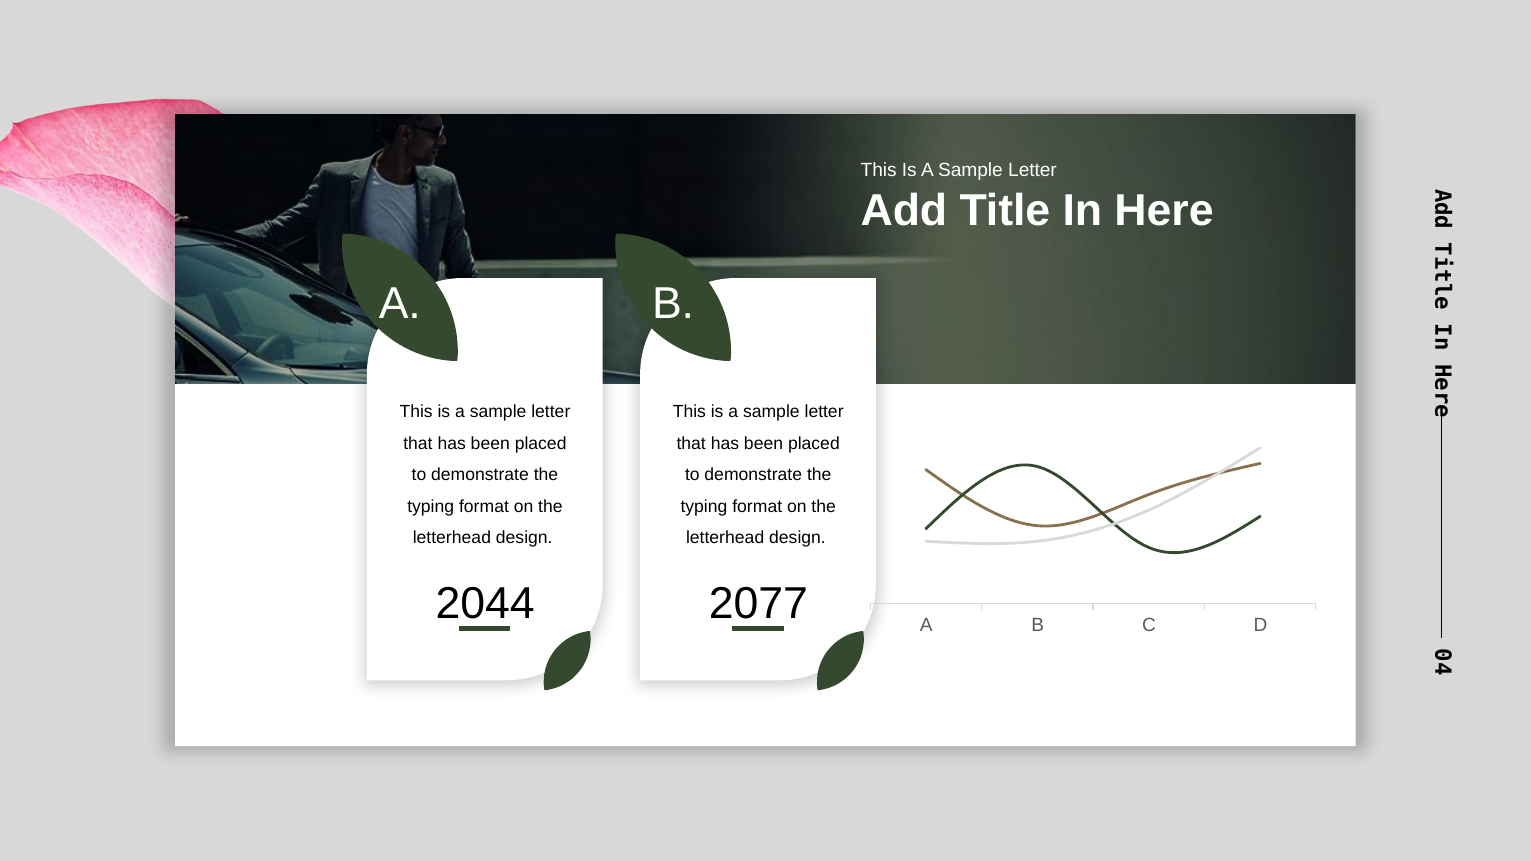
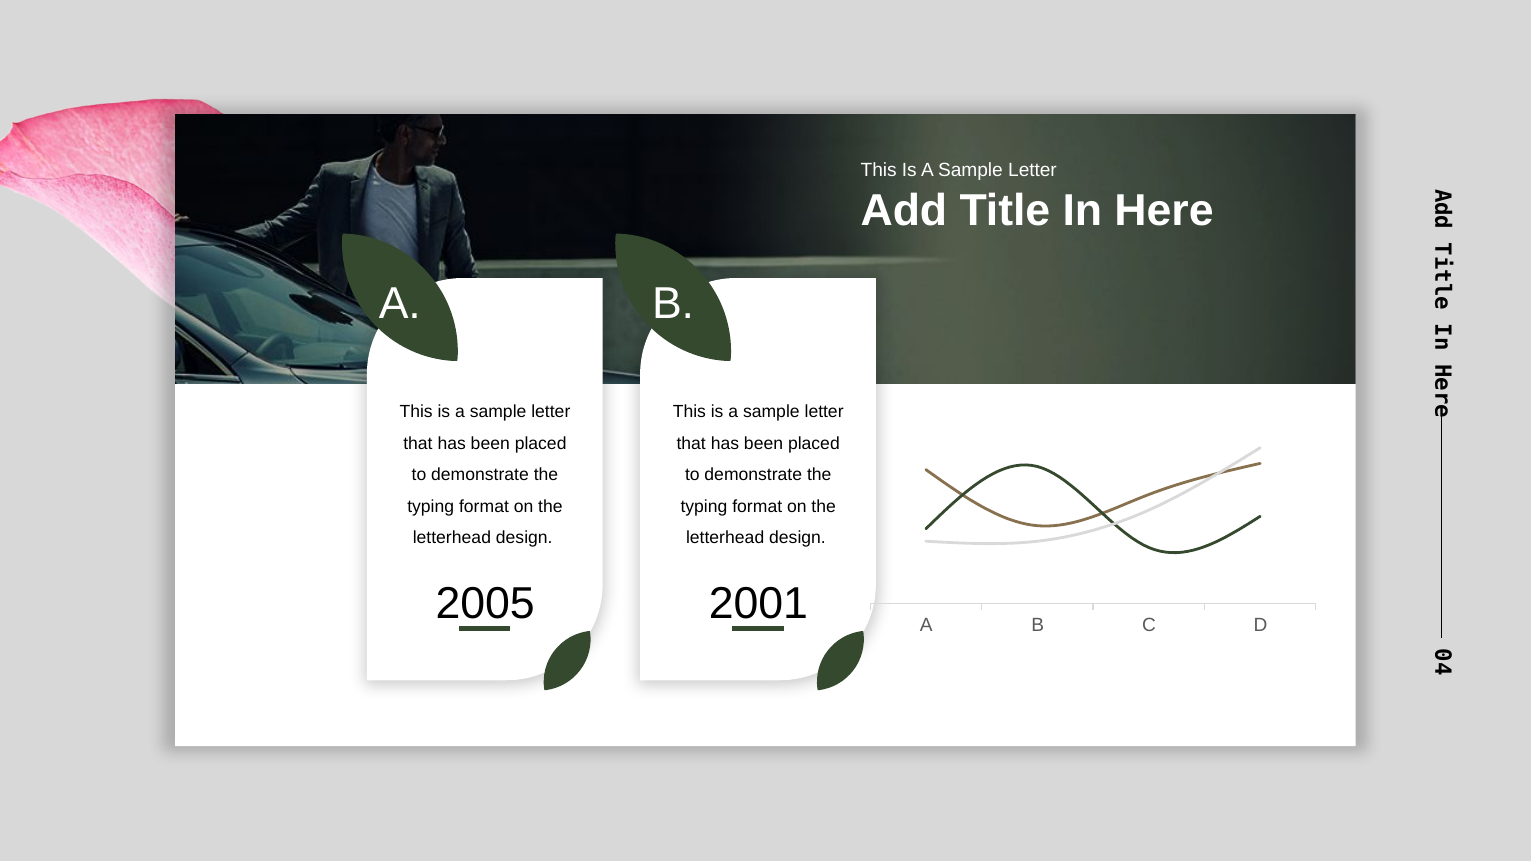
2044: 2044 -> 2005
2077: 2077 -> 2001
